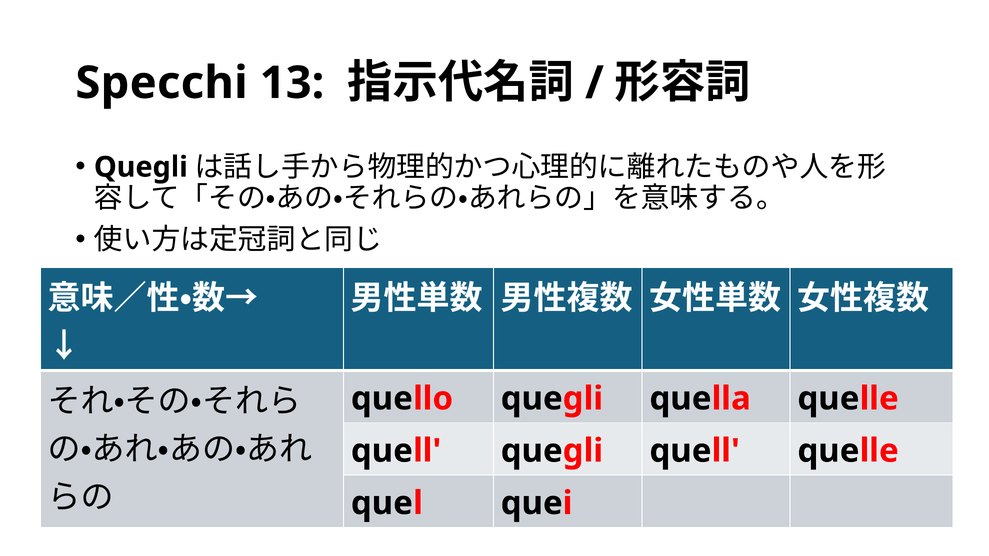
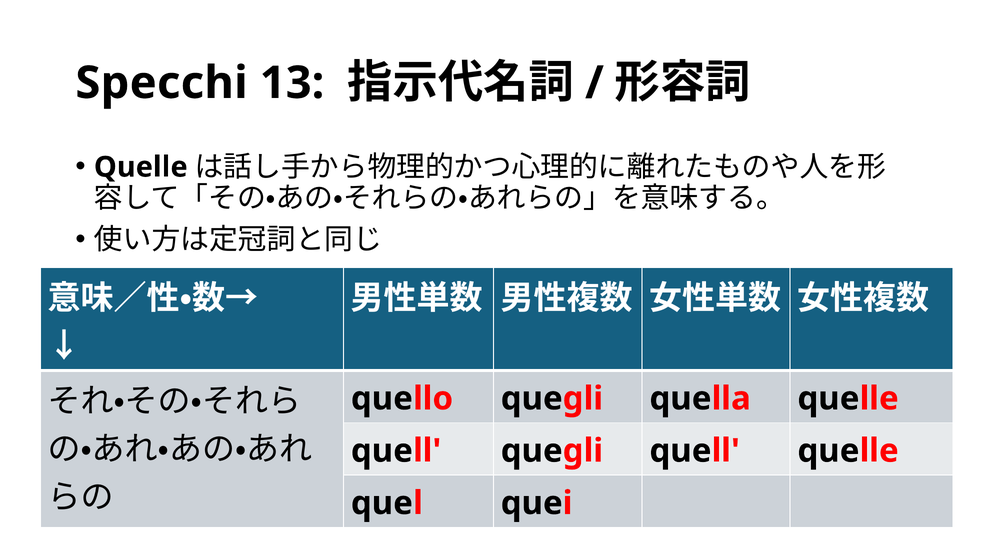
Quegli at (141, 167): Quegli -> Quelle
